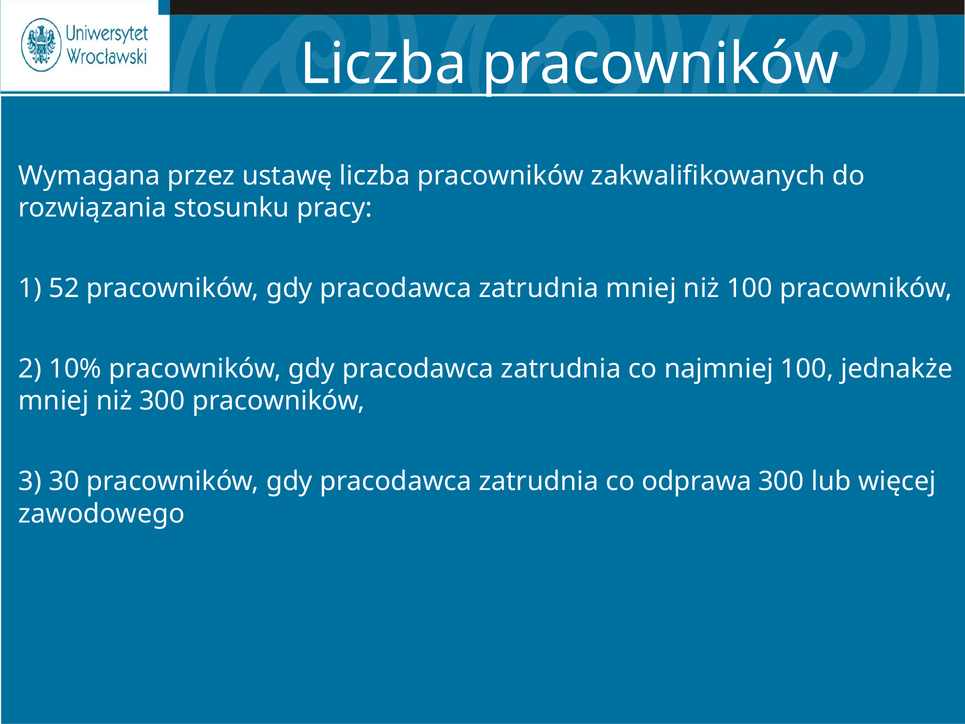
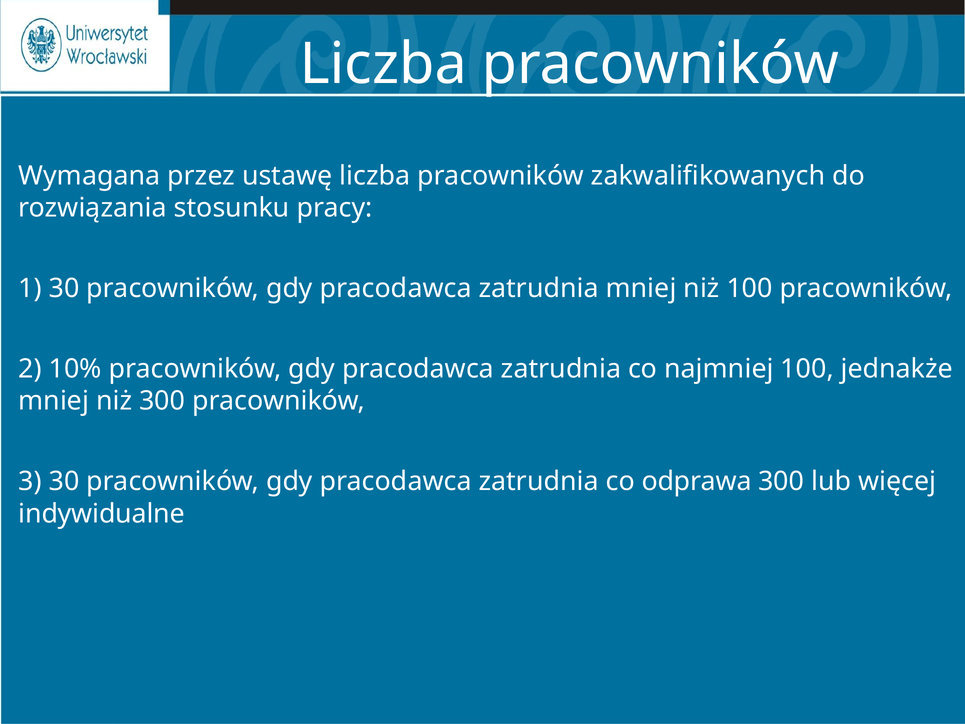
1 52: 52 -> 30
zawodowego: zawodowego -> indywidualne
